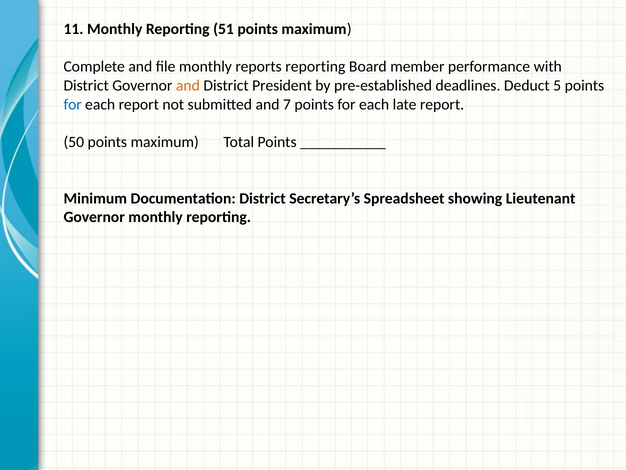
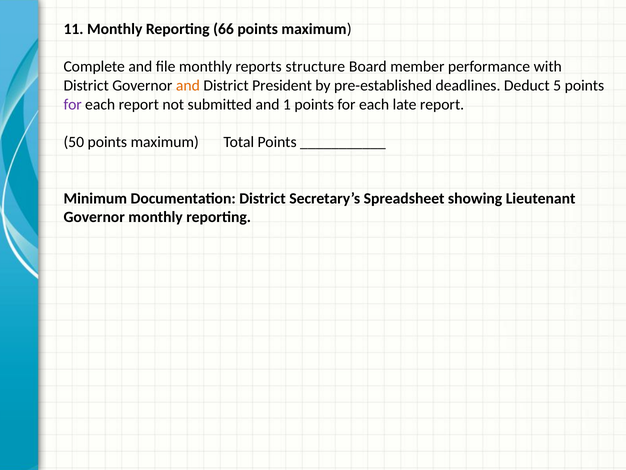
51: 51 -> 66
reports reporting: reporting -> structure
for at (73, 104) colour: blue -> purple
7: 7 -> 1
